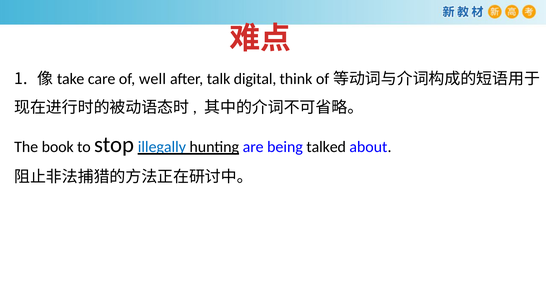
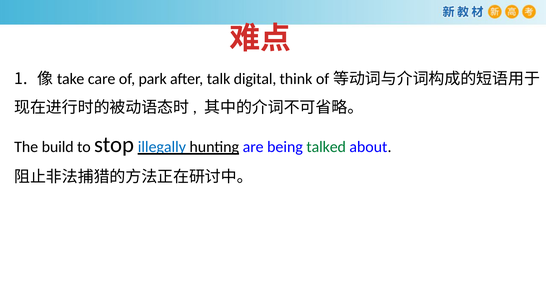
well: well -> park
book: book -> build
talked colour: black -> green
